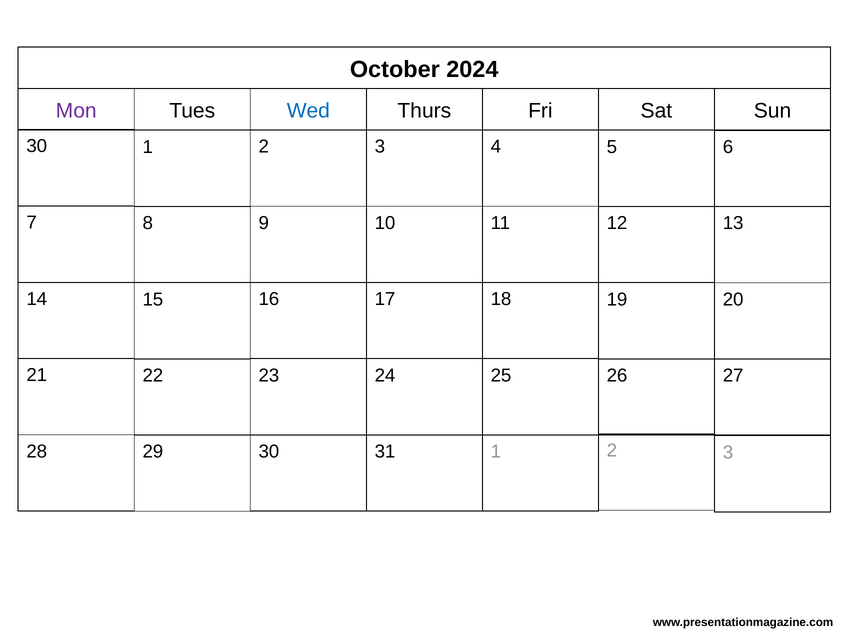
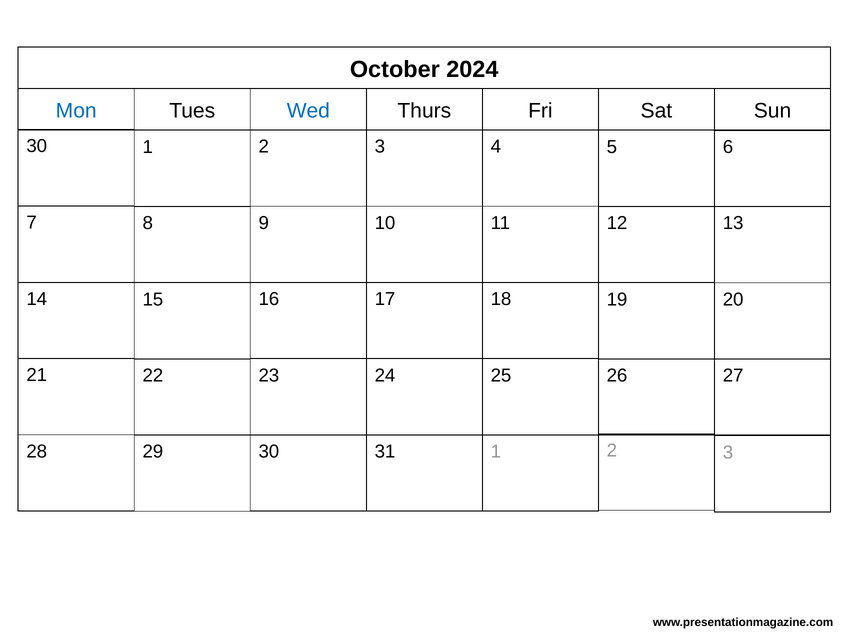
Mon colour: purple -> blue
